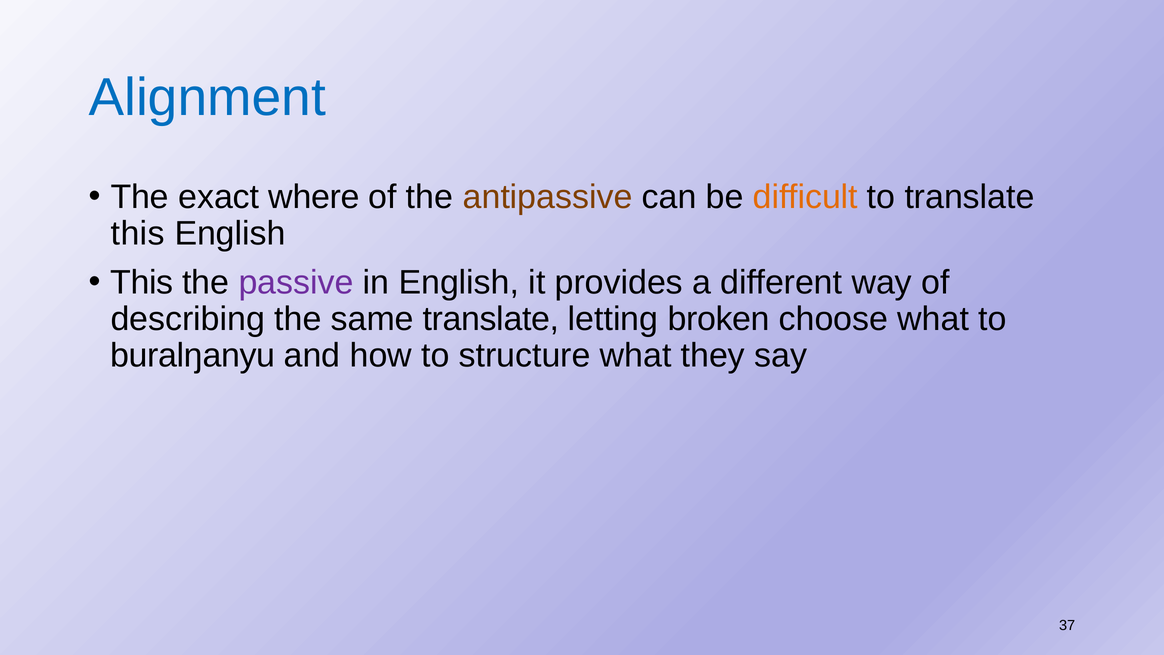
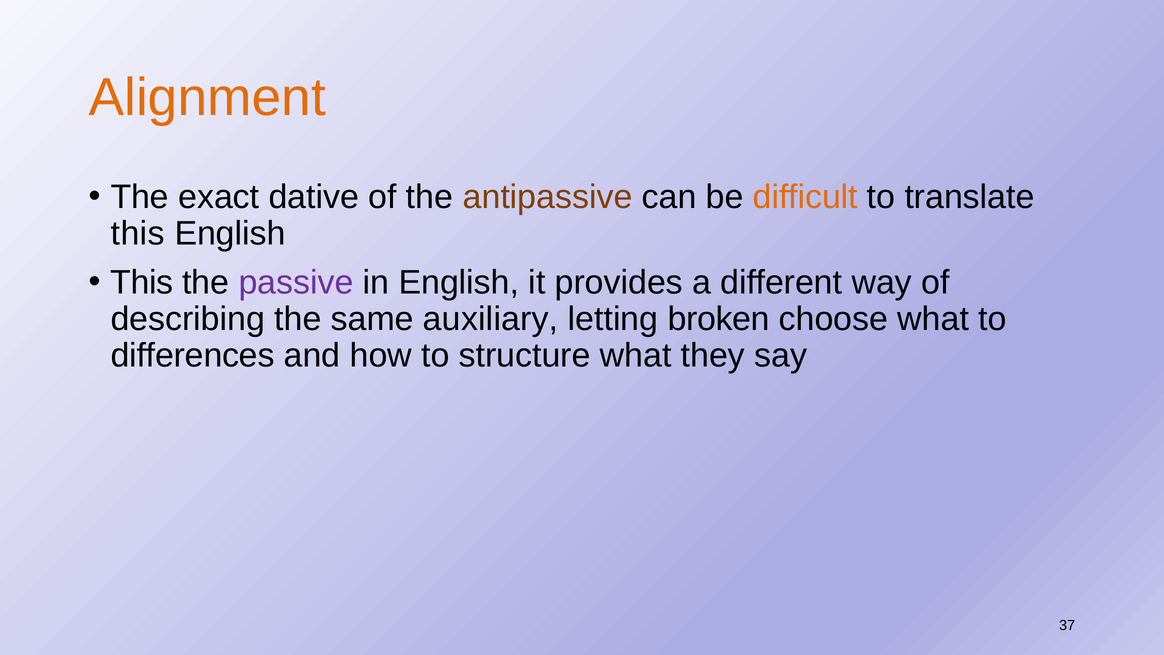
Alignment colour: blue -> orange
where: where -> dative
same translate: translate -> auxiliary
buralŋanyu: buralŋanyu -> differences
